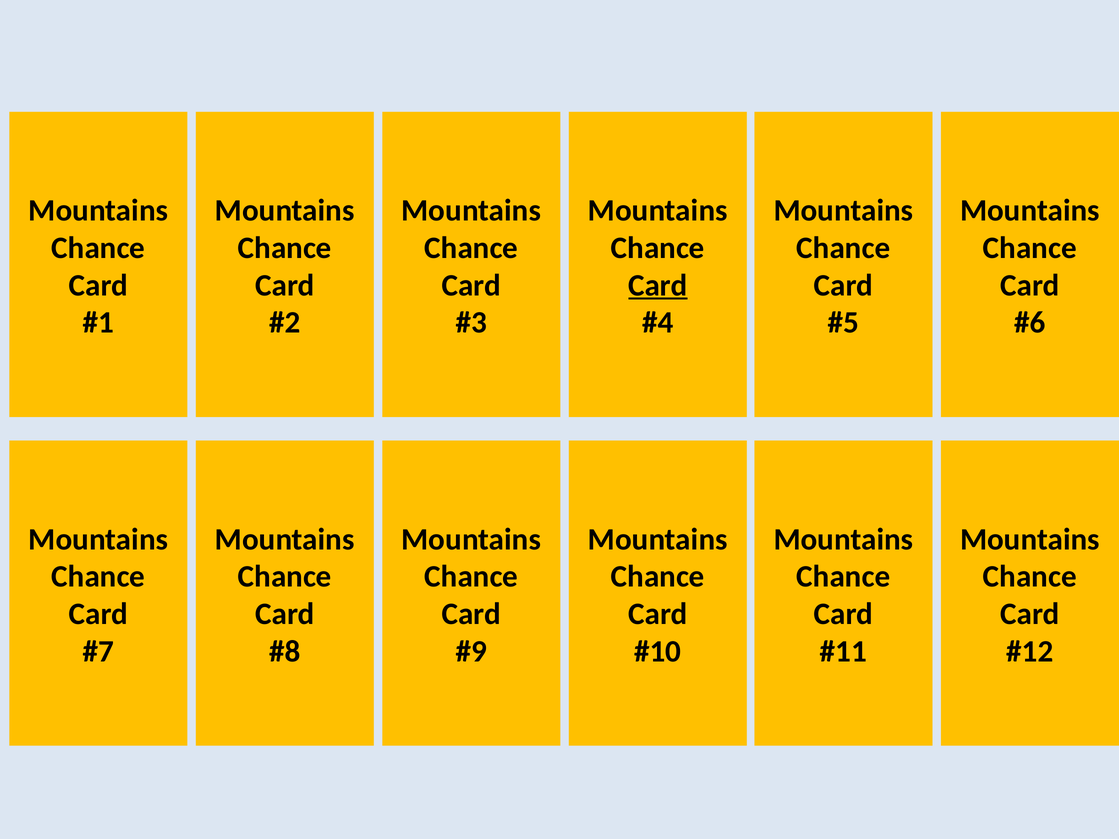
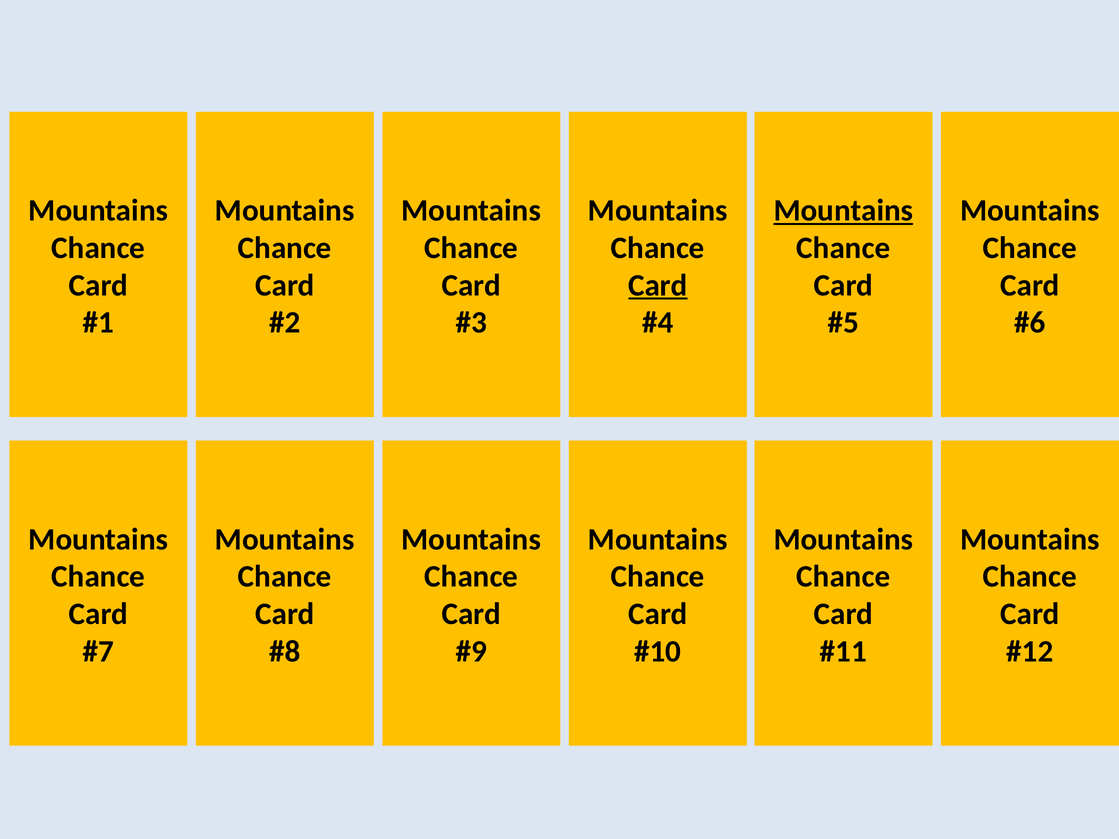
Mountains at (843, 211) underline: none -> present
